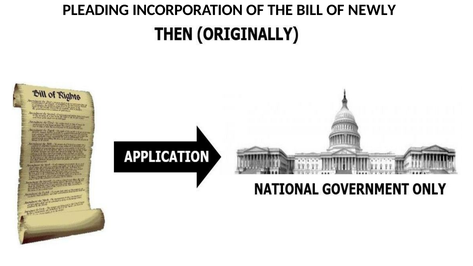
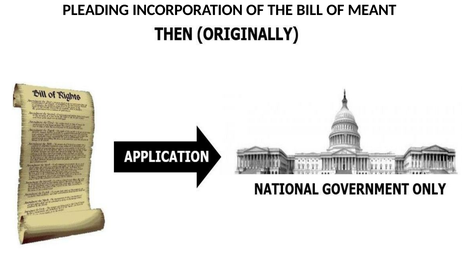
NEWLY: NEWLY -> MEANT
